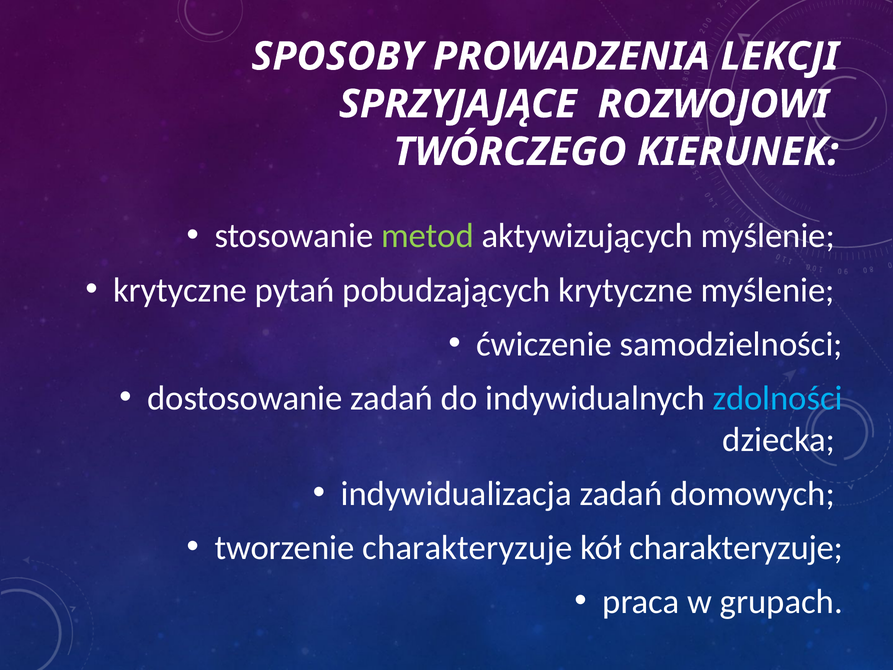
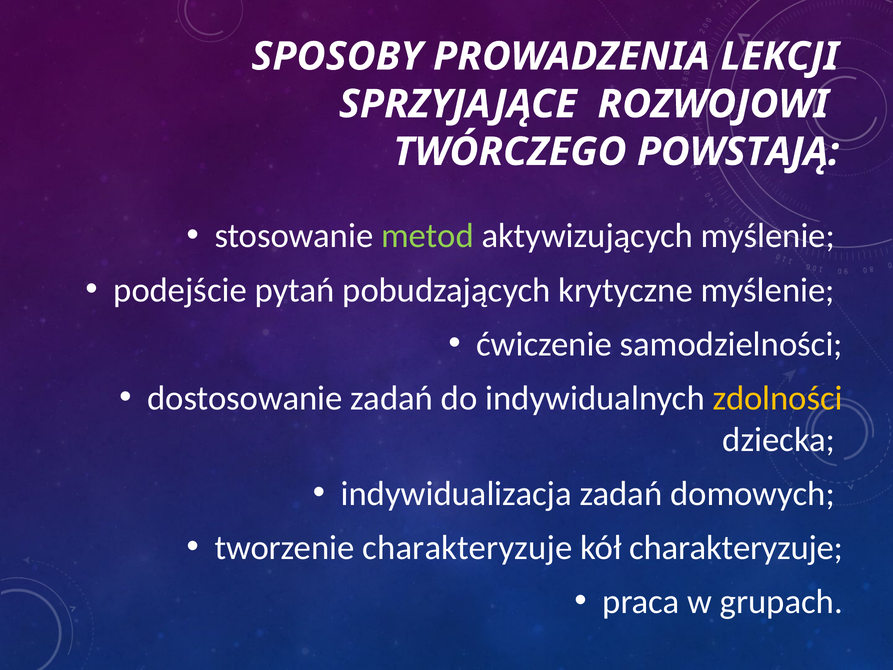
KIERUNEK: KIERUNEK -> POWSTAJĄ
krytyczne at (180, 290): krytyczne -> podejście
zdolności colour: light blue -> yellow
